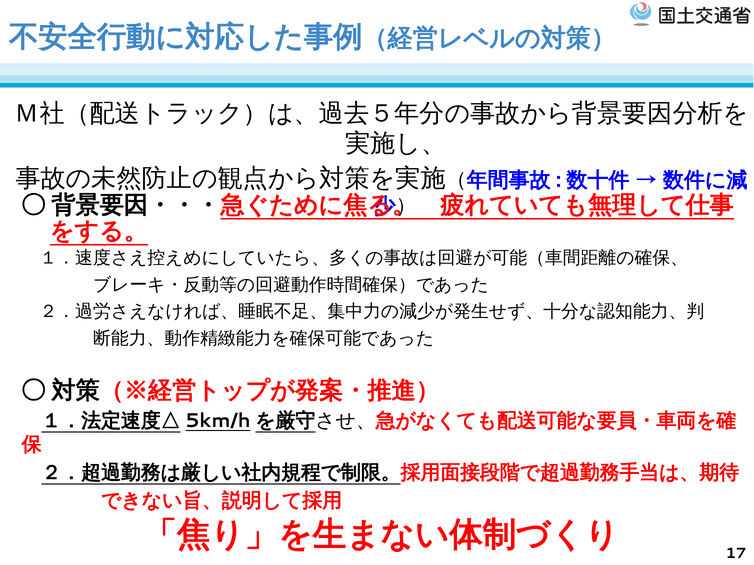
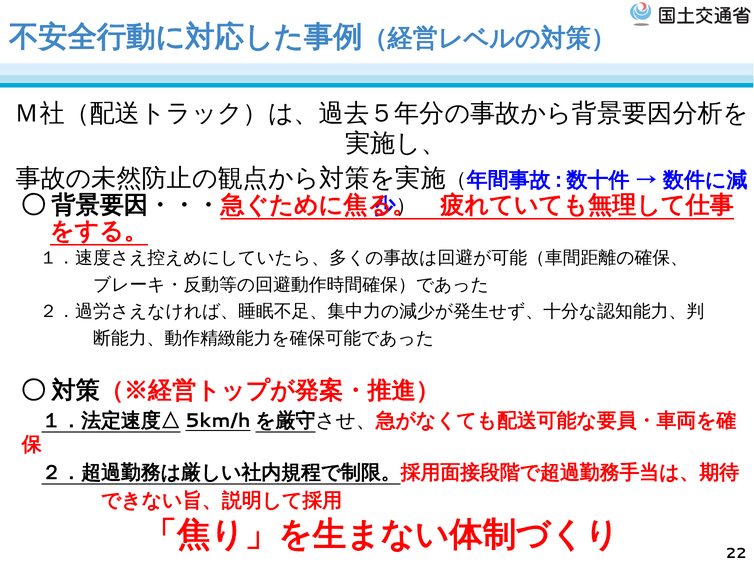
17: 17 -> 22
